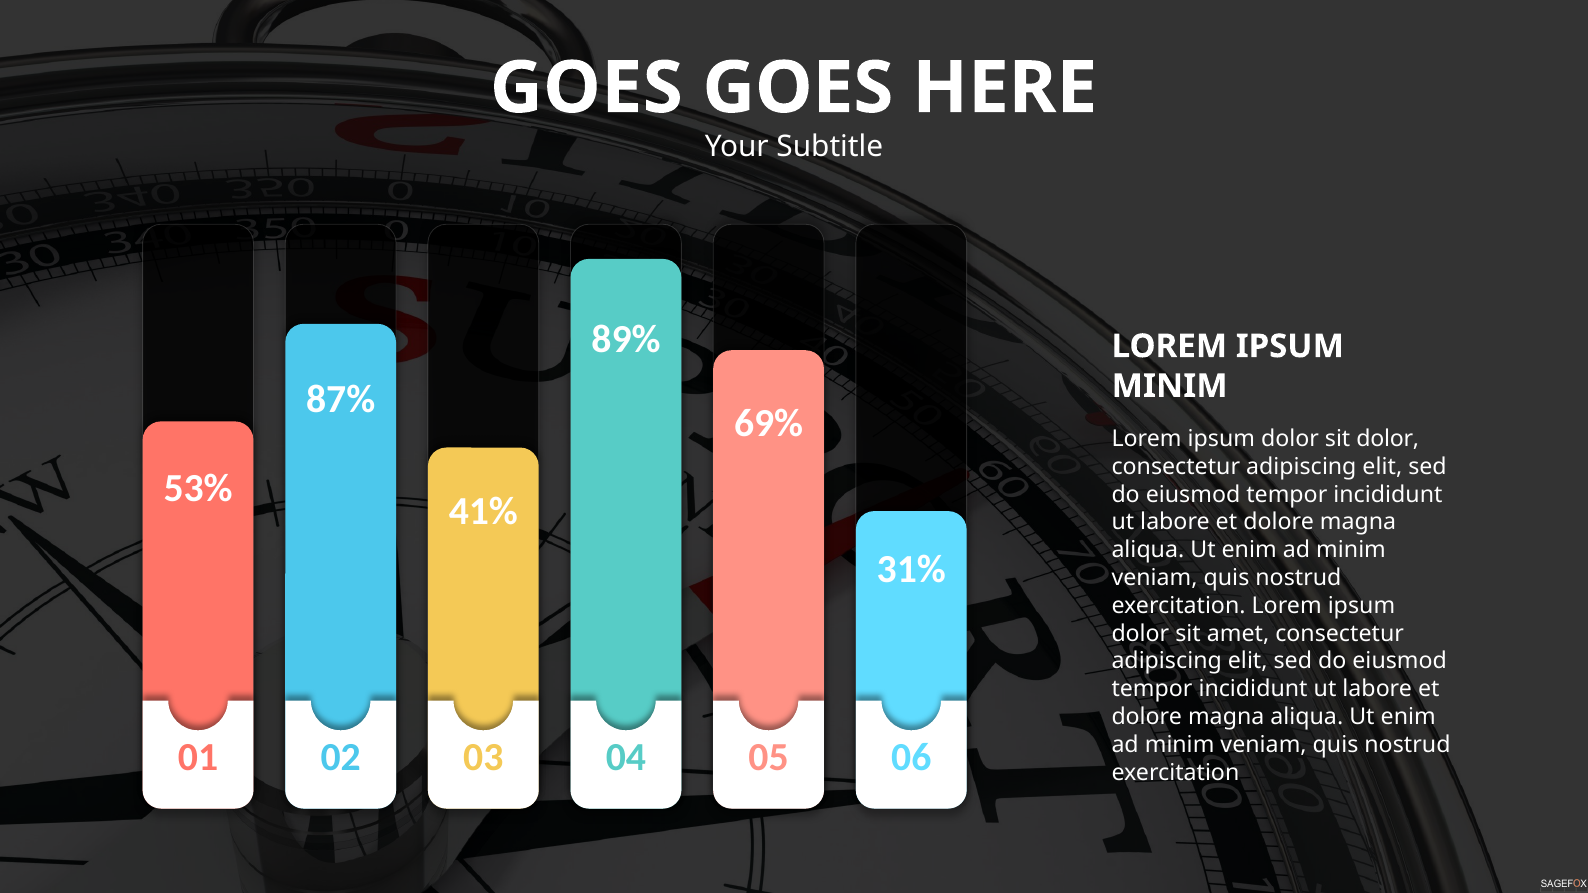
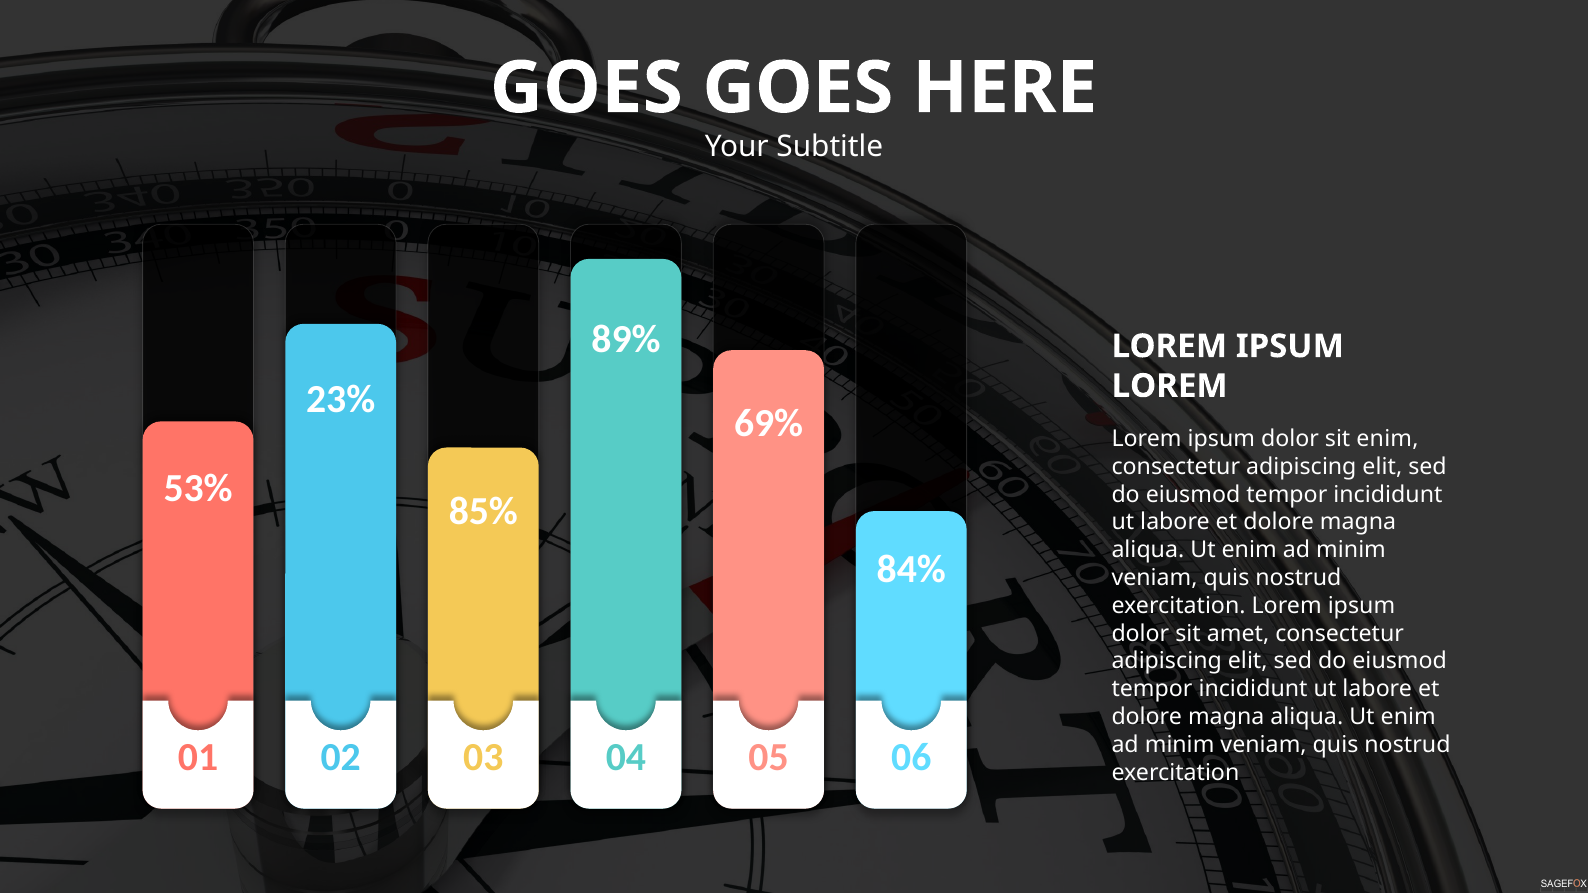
MINIM at (1170, 386): MINIM -> LOREM
87%: 87% -> 23%
sit dolor: dolor -> enim
41%: 41% -> 85%
31%: 31% -> 84%
